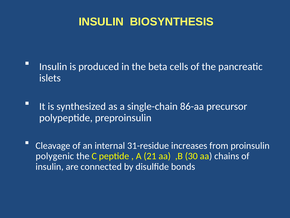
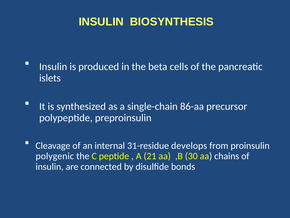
increases: increases -> develops
